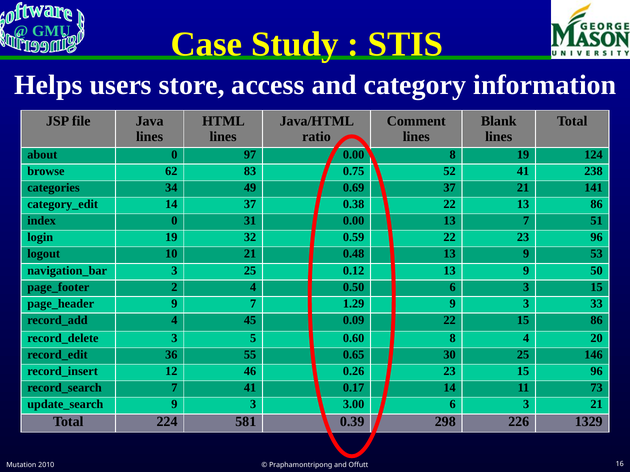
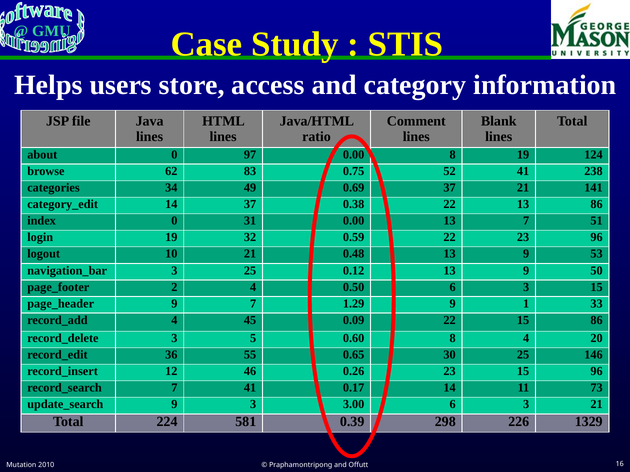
1.29 9 3: 3 -> 1
